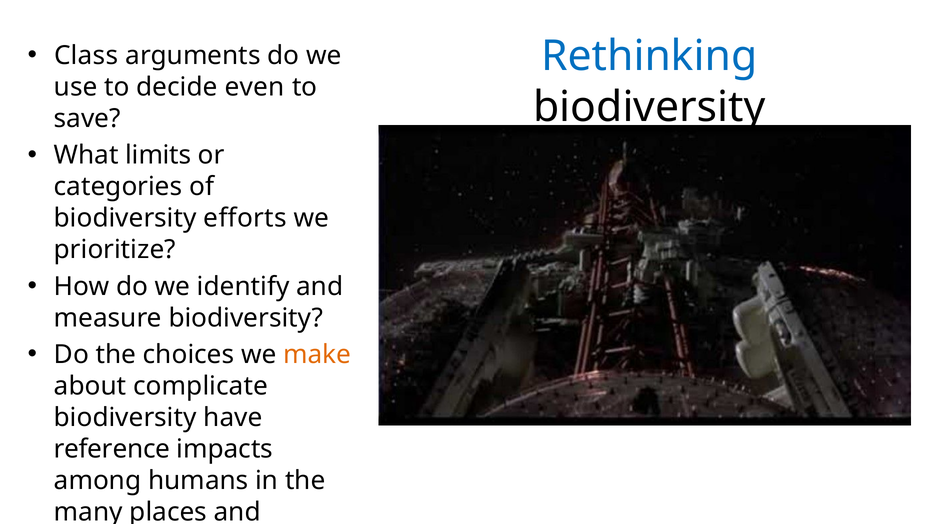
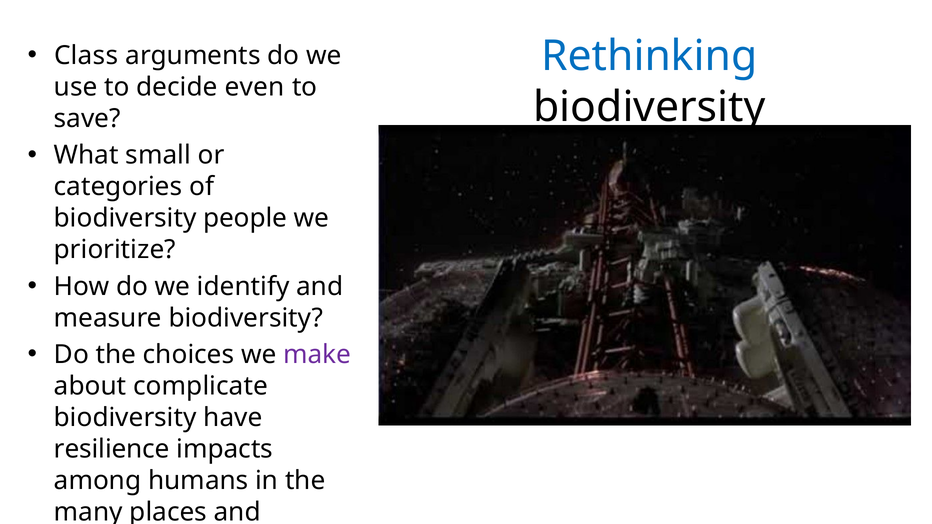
limits: limits -> small
efforts: efforts -> people
make colour: orange -> purple
reference: reference -> resilience
